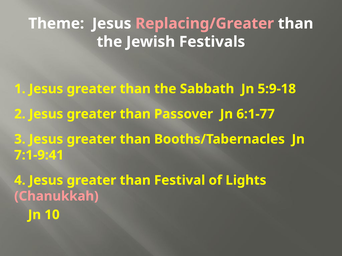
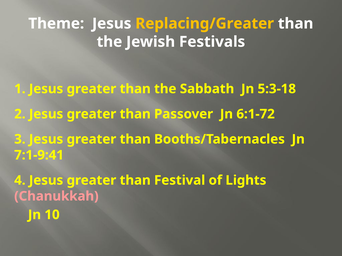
Replacing/Greater colour: pink -> yellow
5:9-18: 5:9-18 -> 5:3-18
6:1-77: 6:1-77 -> 6:1-72
